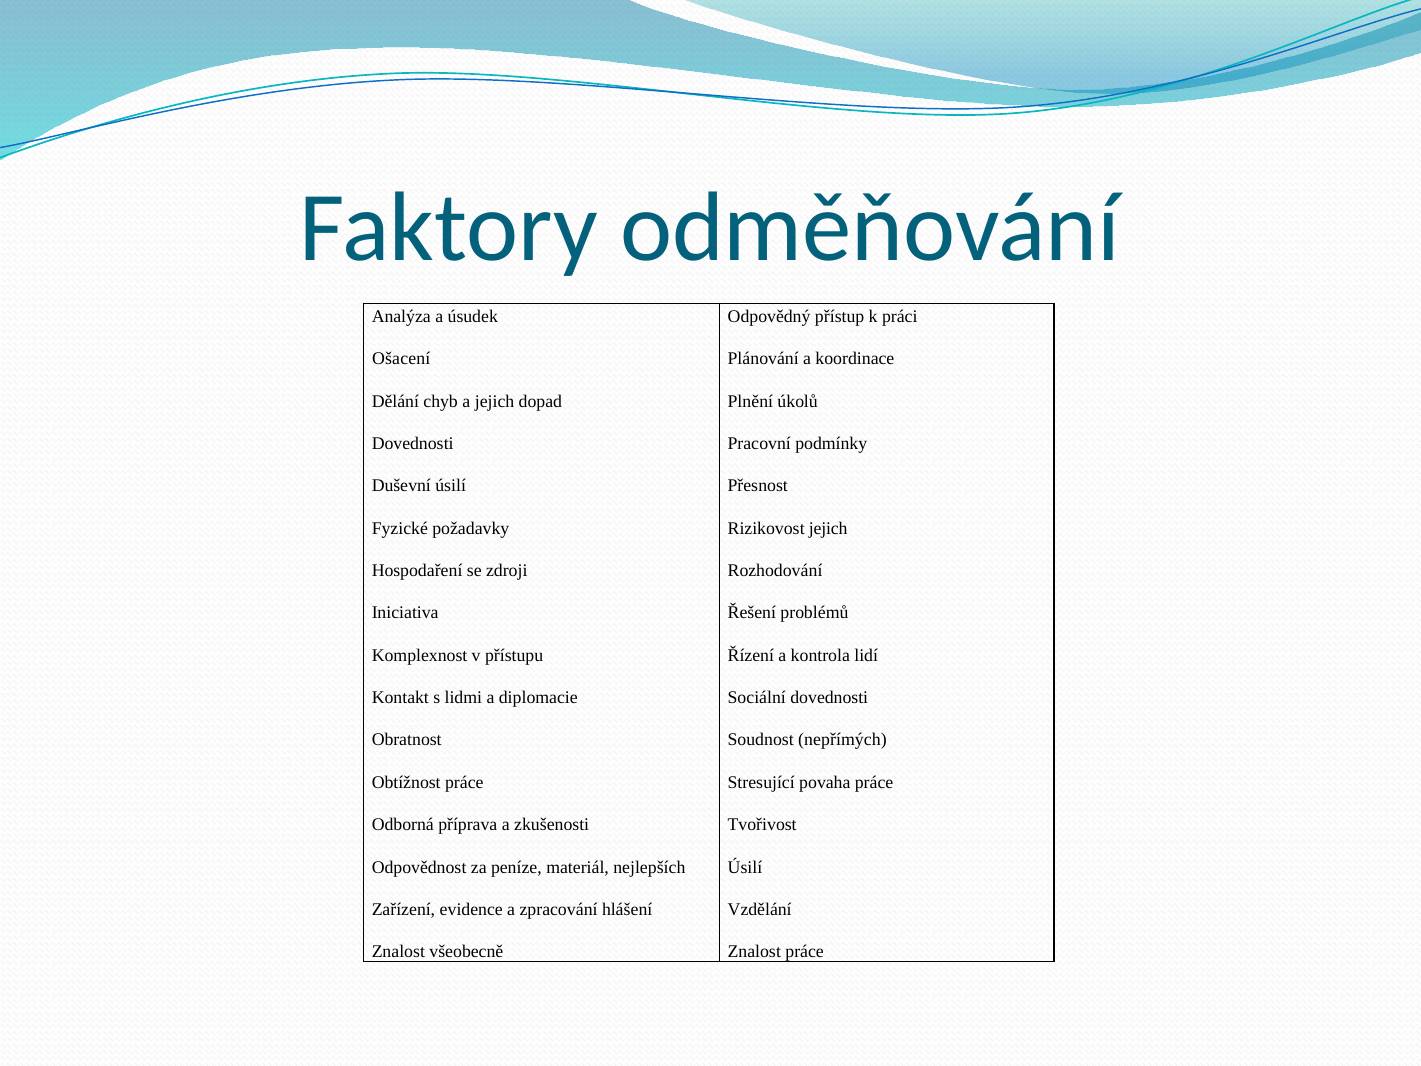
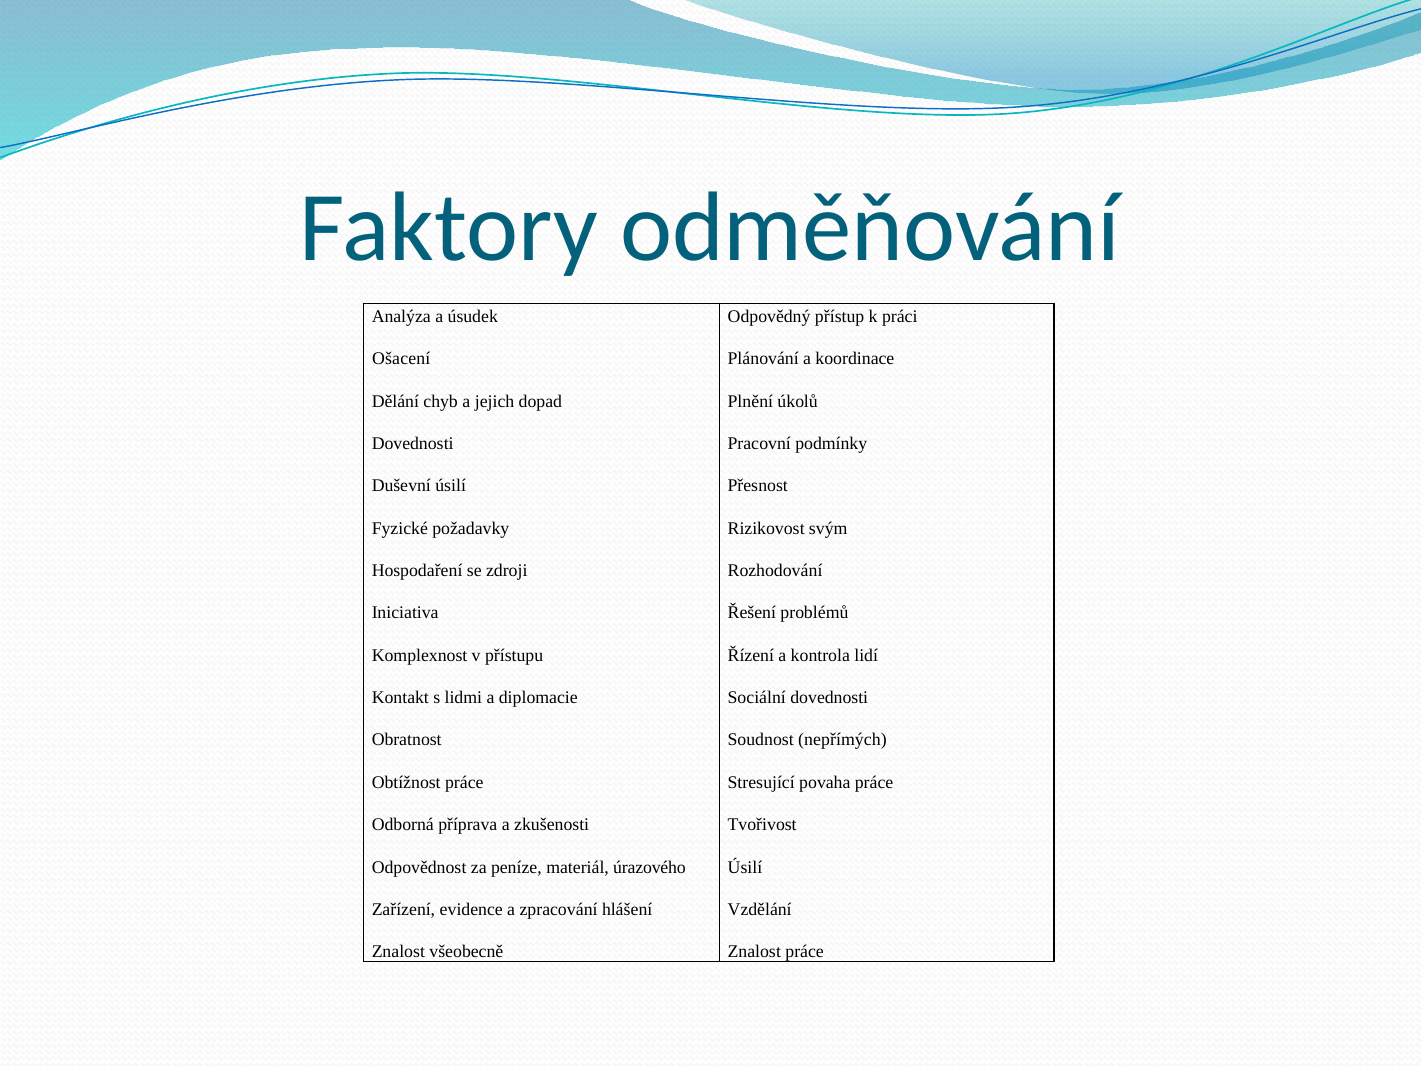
Rizikovost jejich: jejich -> svým
nejlepších: nejlepších -> úrazového
